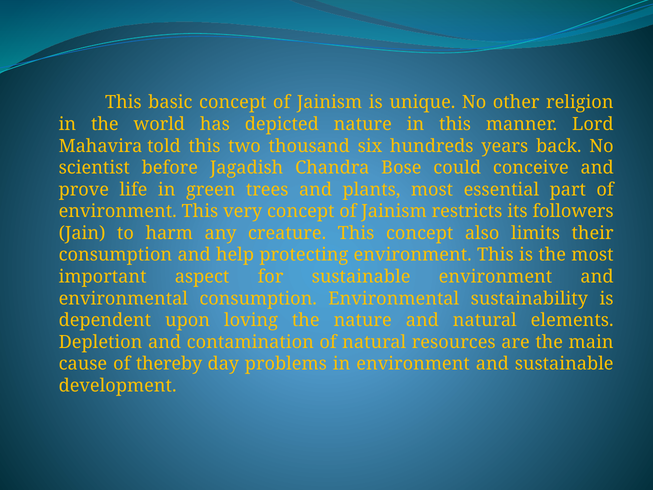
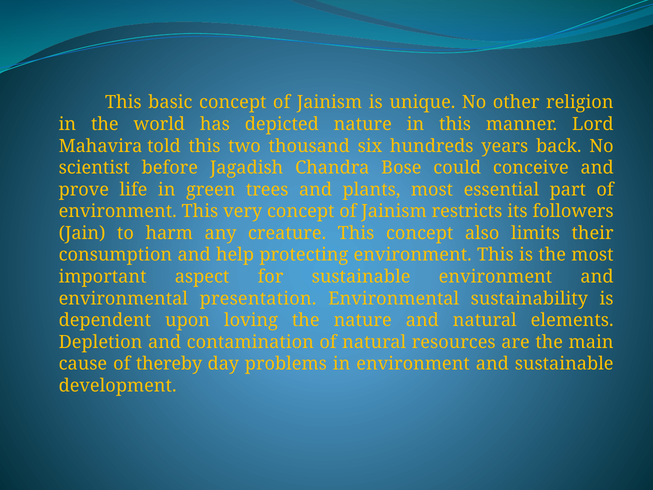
environmental consumption: consumption -> presentation
